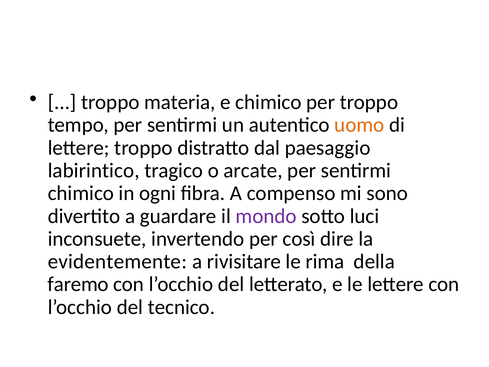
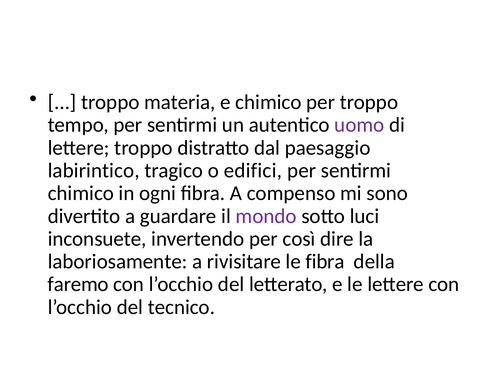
uomo colour: orange -> purple
arcate: arcate -> edifici
evidentemente: evidentemente -> laboriosamente
le rima: rima -> fibra
